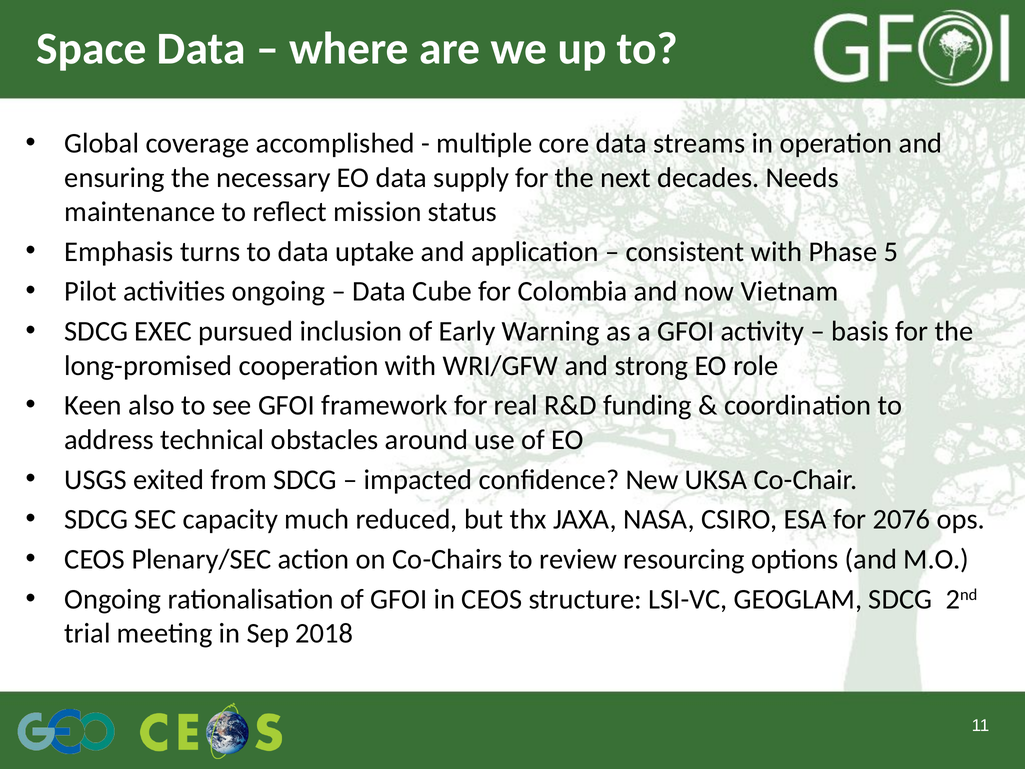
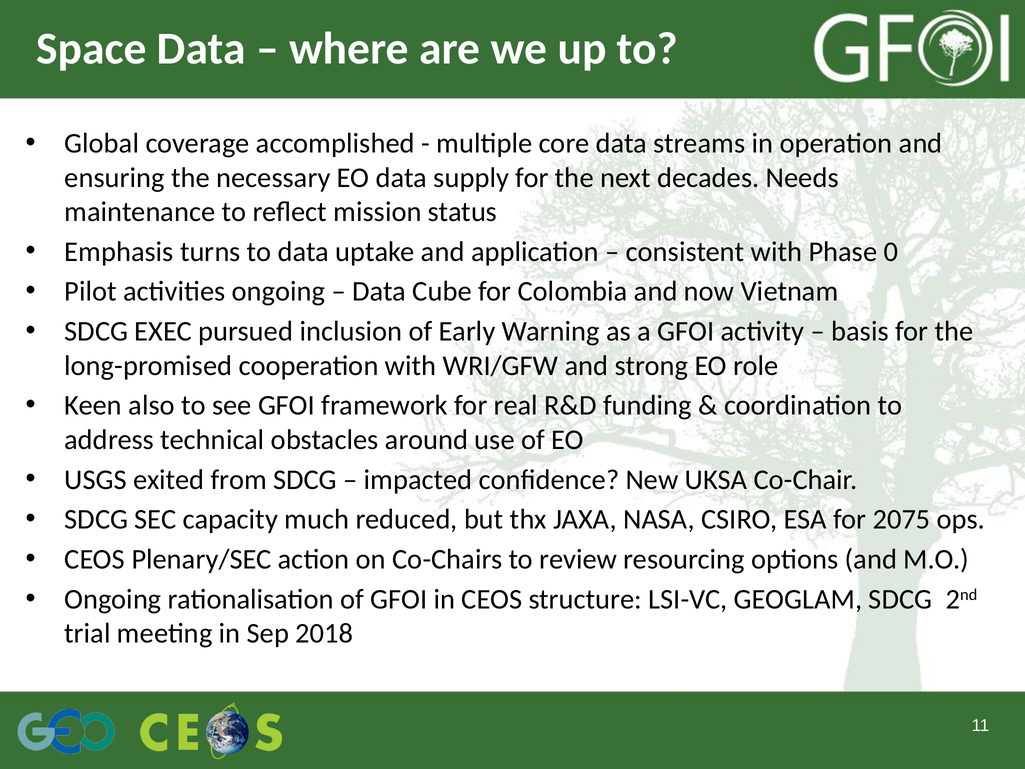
5: 5 -> 0
2076: 2076 -> 2075
